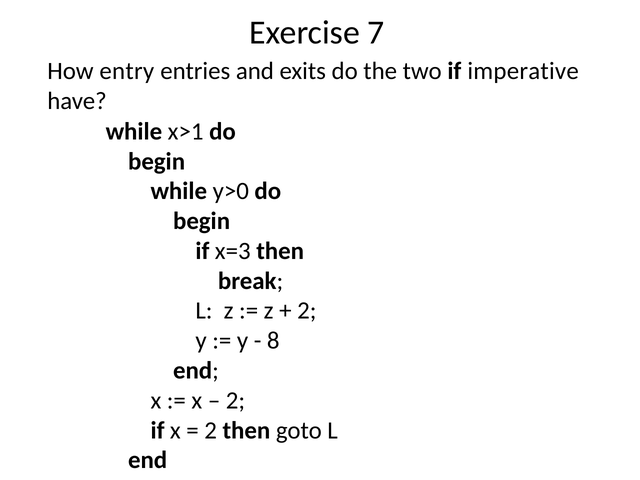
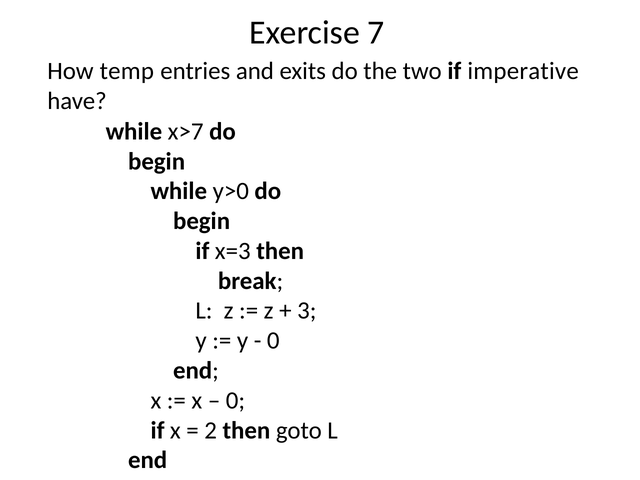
entry: entry -> temp
x>1: x>1 -> x>7
2 at (307, 311): 2 -> 3
8 at (273, 341): 8 -> 0
2 at (235, 400): 2 -> 0
